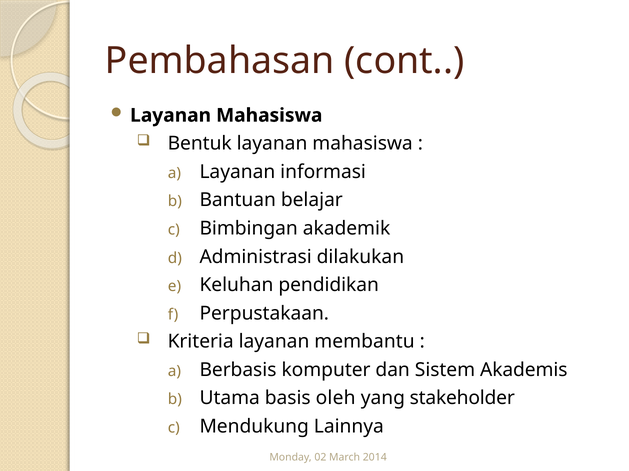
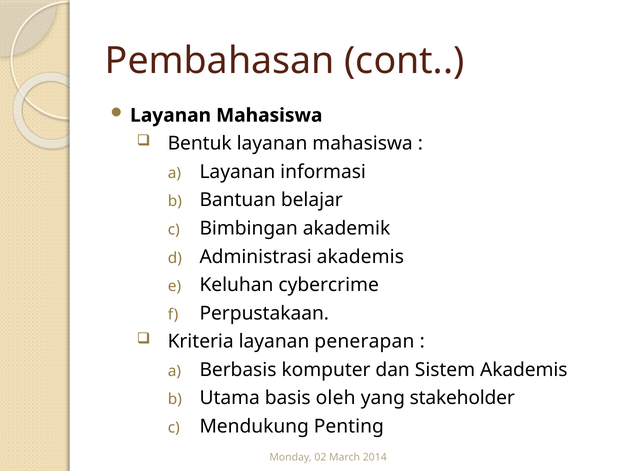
Administrasi dilakukan: dilakukan -> akademis
pendidikan: pendidikan -> cybercrime
membantu: membantu -> penerapan
Lainnya: Lainnya -> Penting
